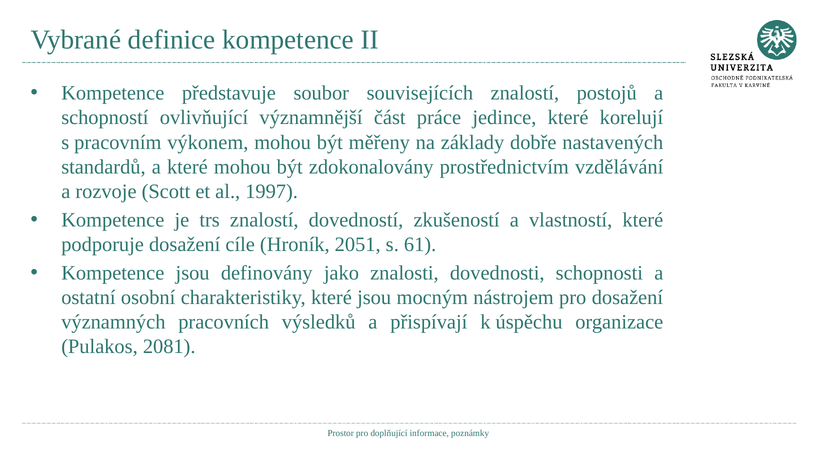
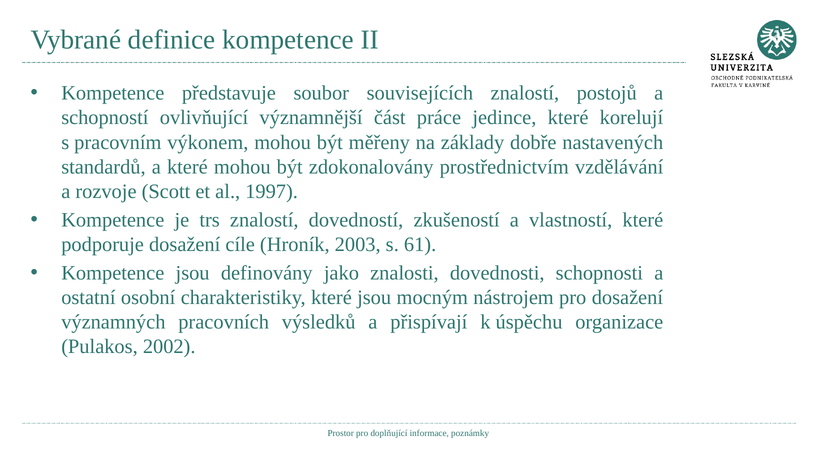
2051: 2051 -> 2003
2081: 2081 -> 2002
